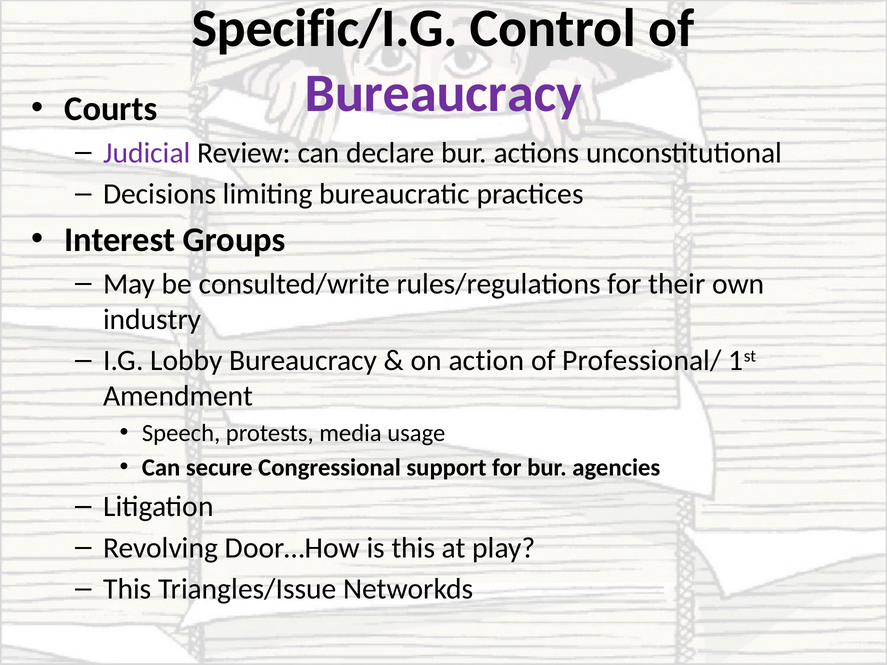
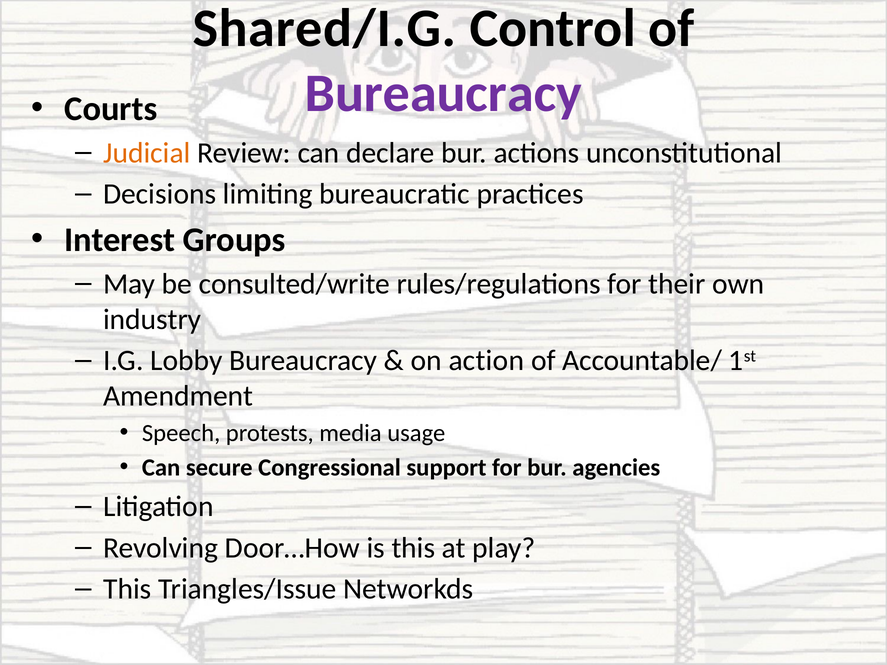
Specific/I.G: Specific/I.G -> Shared/I.G
Judicial colour: purple -> orange
Professional/: Professional/ -> Accountable/
